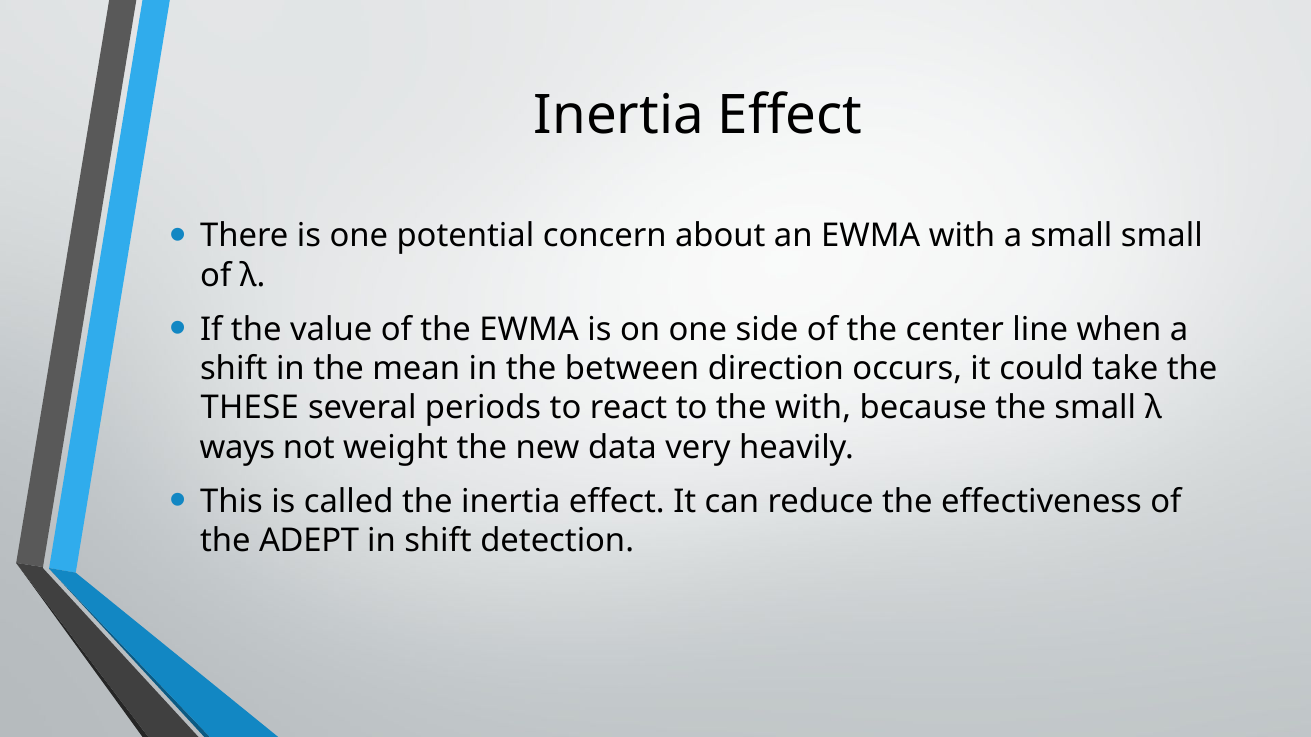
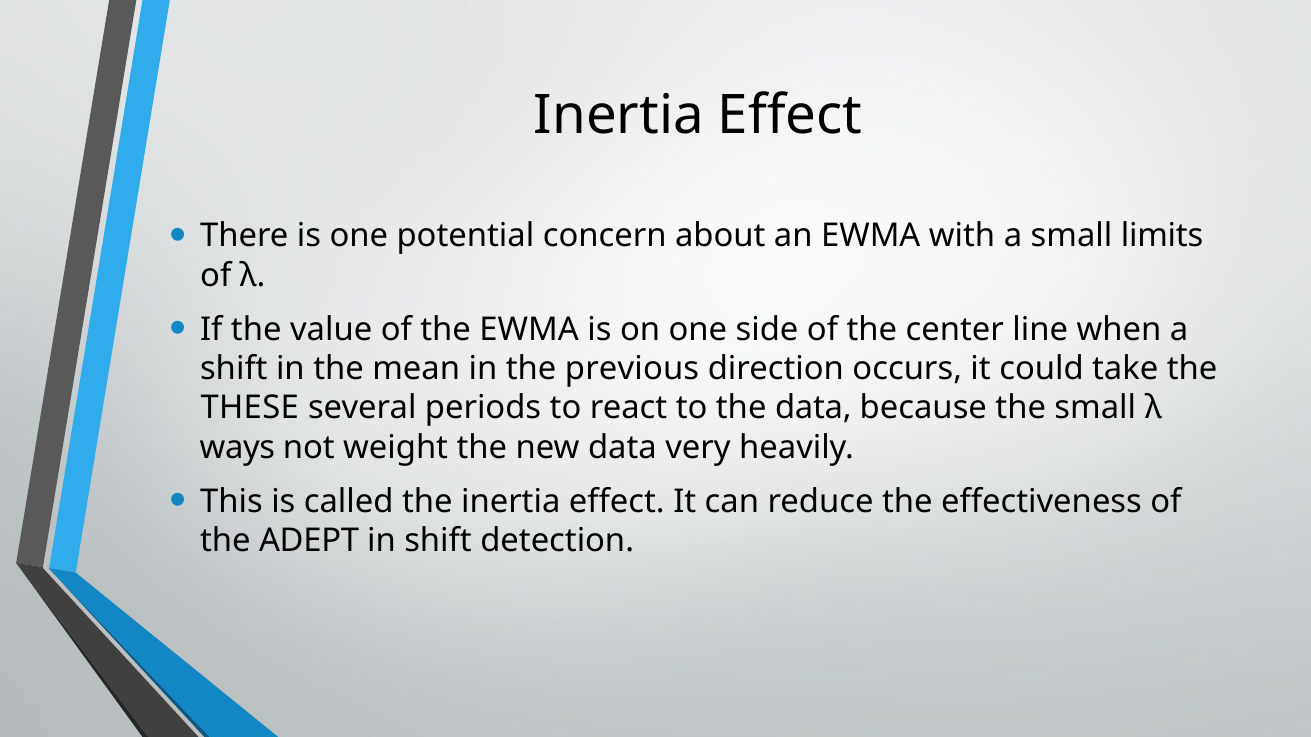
small small: small -> limits
between: between -> previous
the with: with -> data
